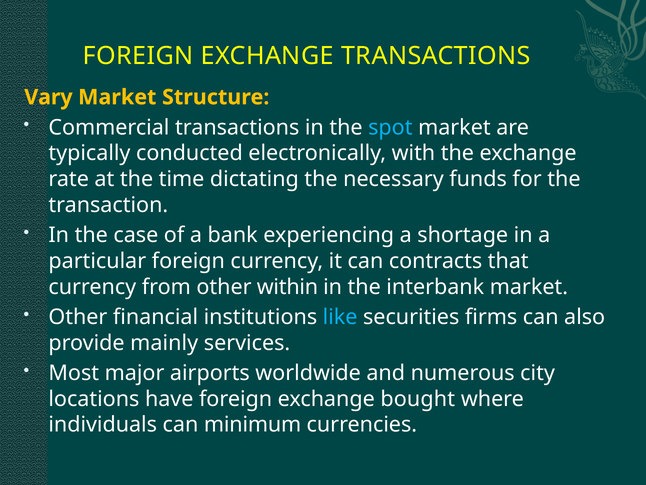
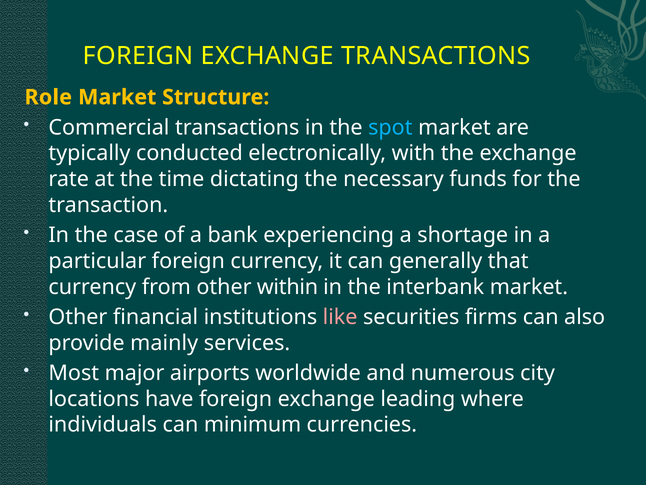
Vary: Vary -> Role
contracts: contracts -> generally
like colour: light blue -> pink
bought: bought -> leading
